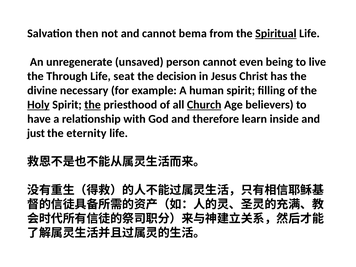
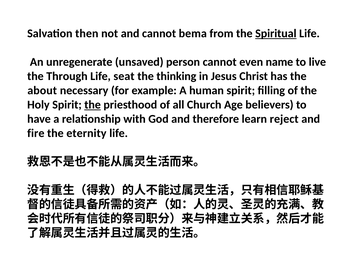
being: being -> name
decision: decision -> thinking
divine: divine -> about
Holy underline: present -> none
Church underline: present -> none
inside: inside -> reject
just: just -> fire
